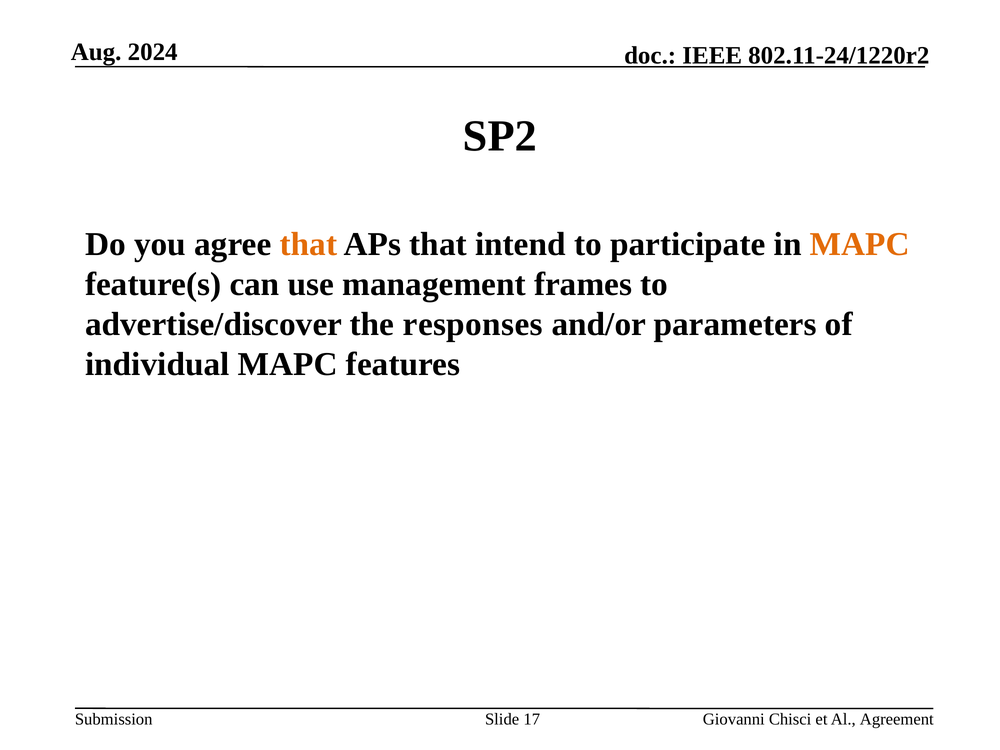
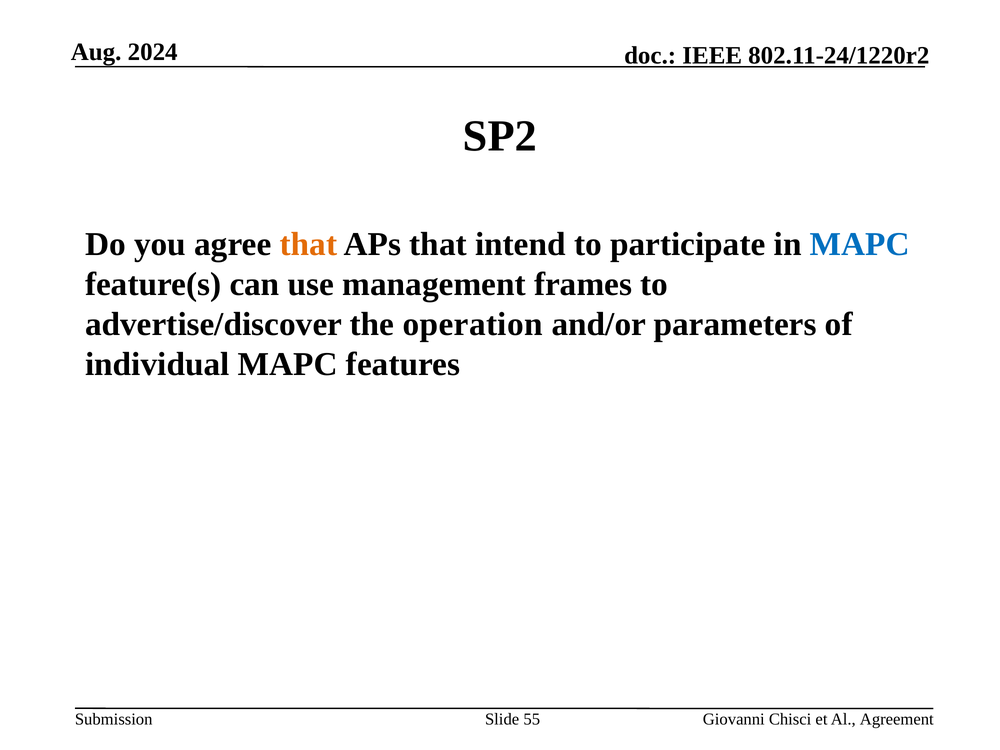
MAPC at (860, 244) colour: orange -> blue
responses: responses -> operation
17: 17 -> 55
